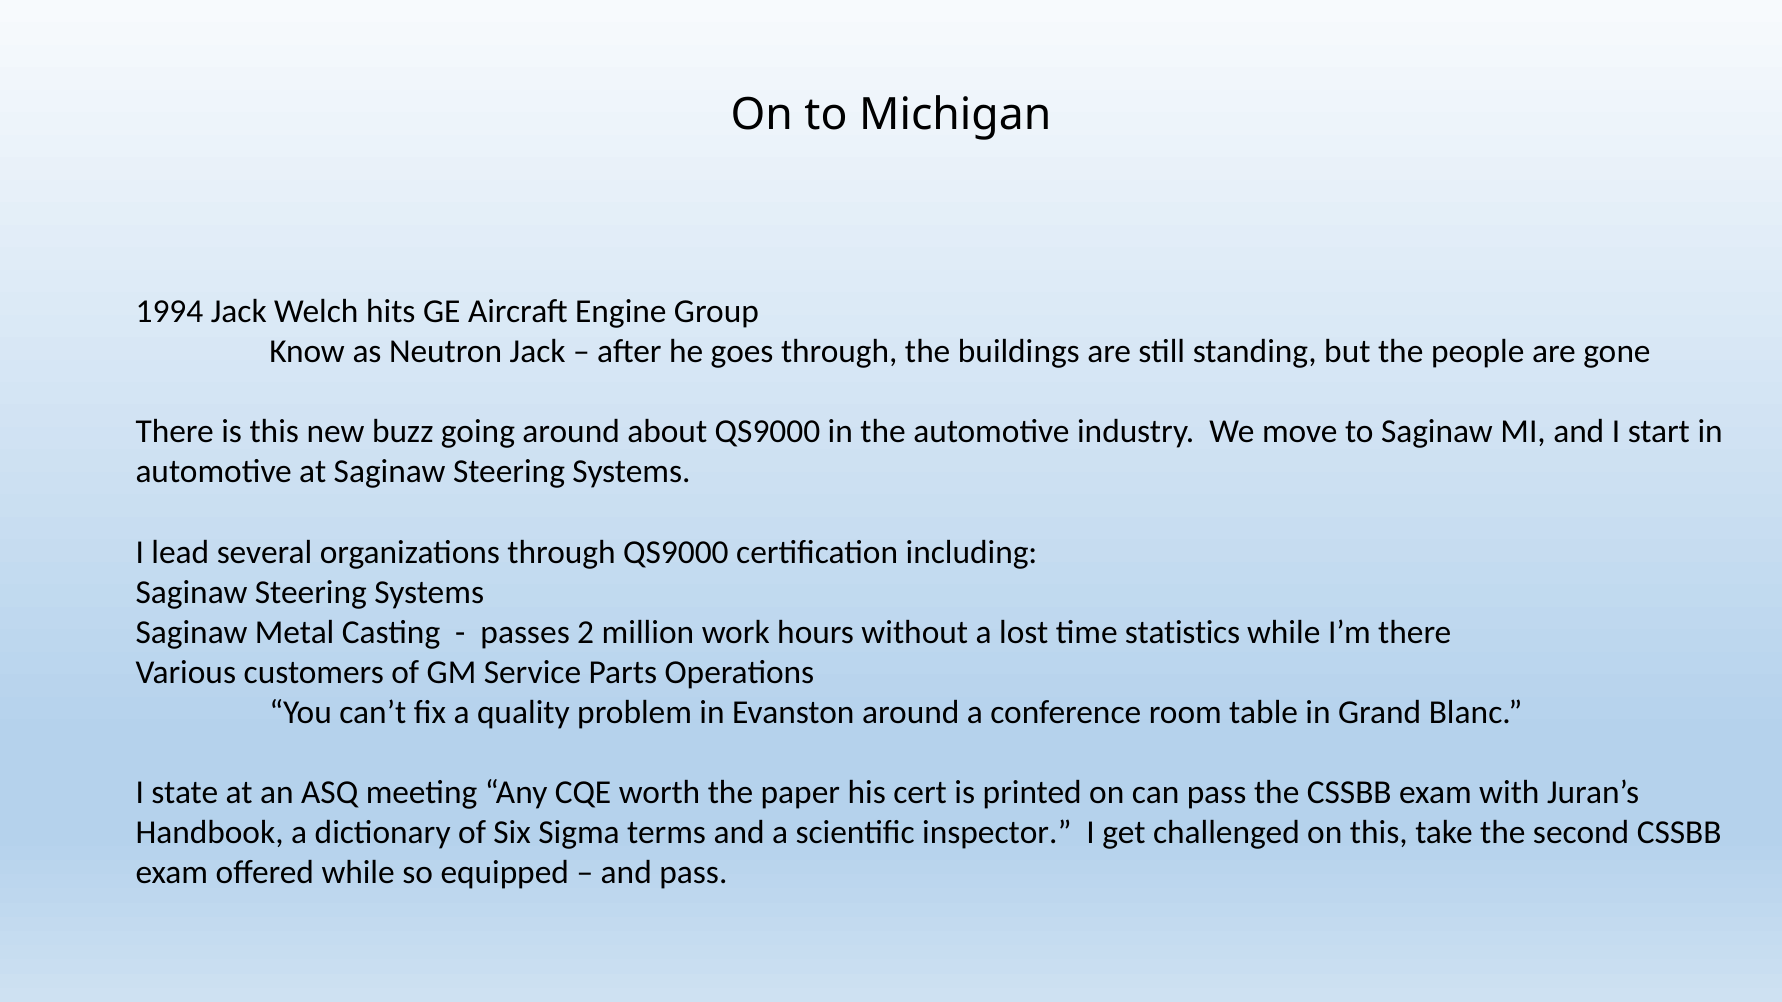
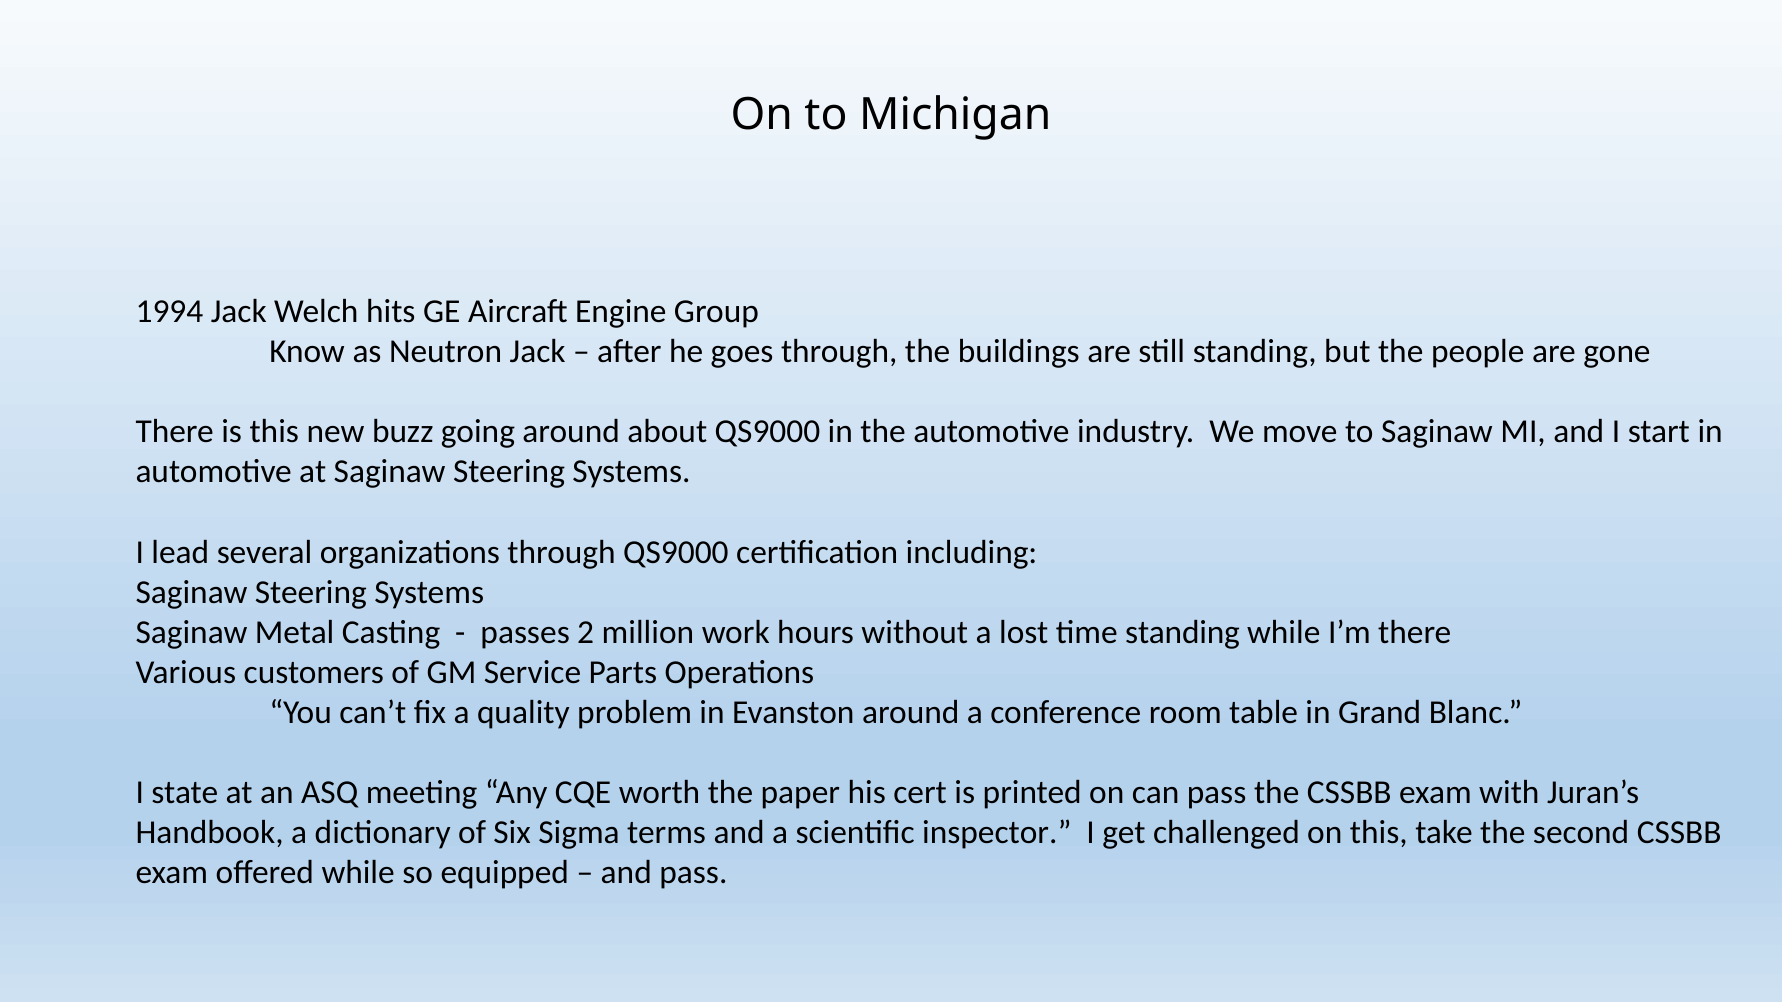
time statistics: statistics -> standing
